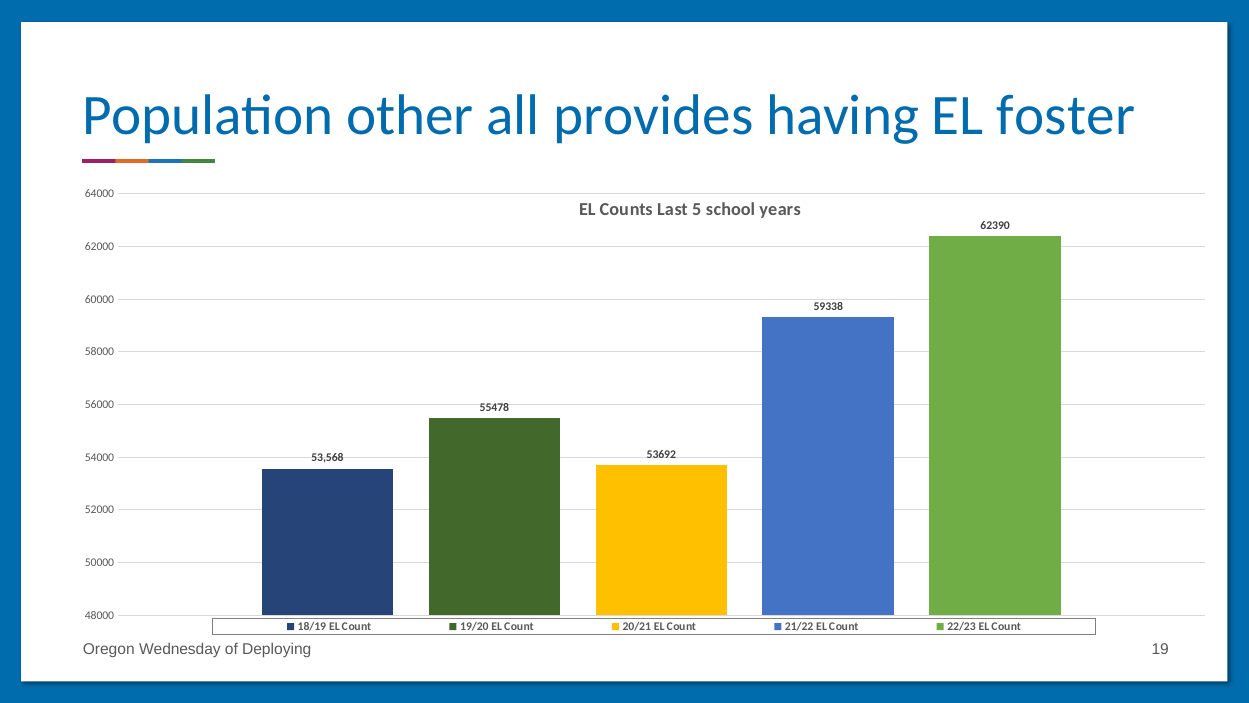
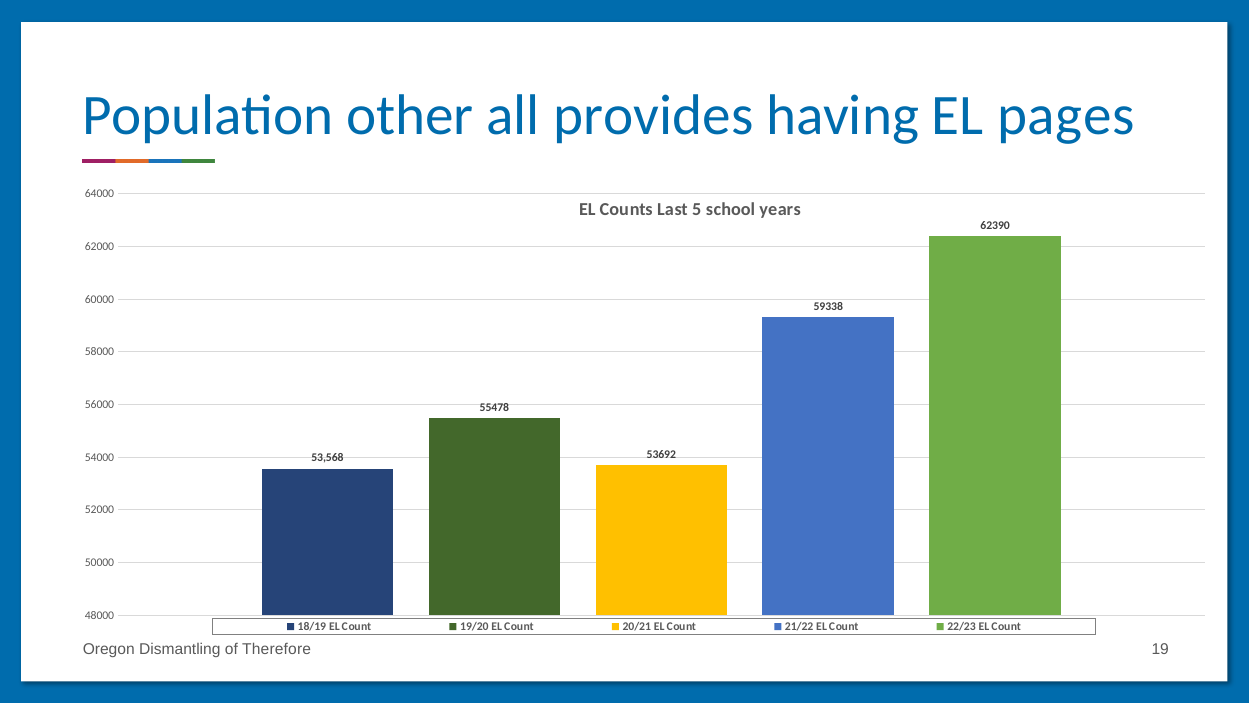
foster: foster -> pages
Wednesday: Wednesday -> Dismantling
Deploying: Deploying -> Therefore
